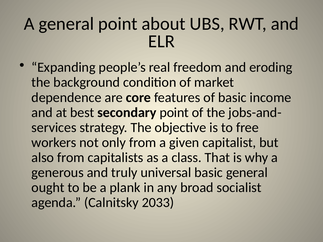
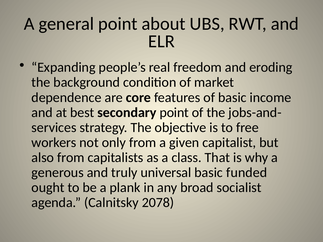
basic general: general -> funded
2033: 2033 -> 2078
